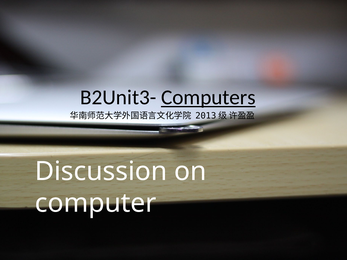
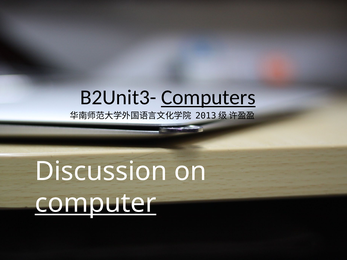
computer underline: none -> present
